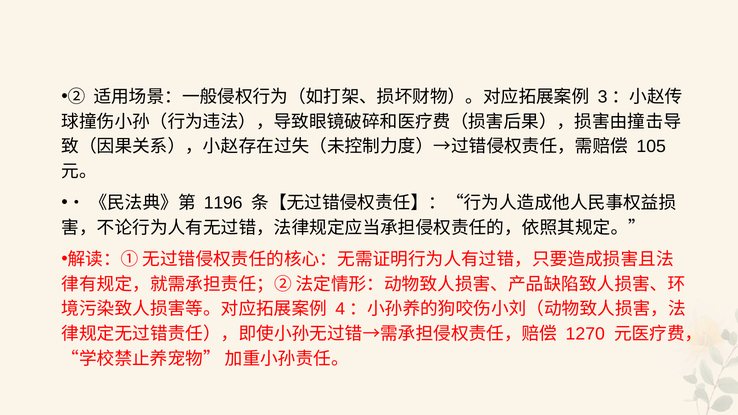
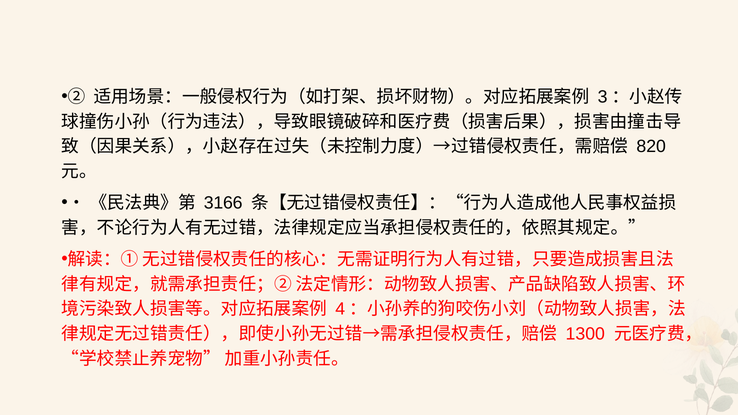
105: 105 -> 820
1196: 1196 -> 3166
1270: 1270 -> 1300
